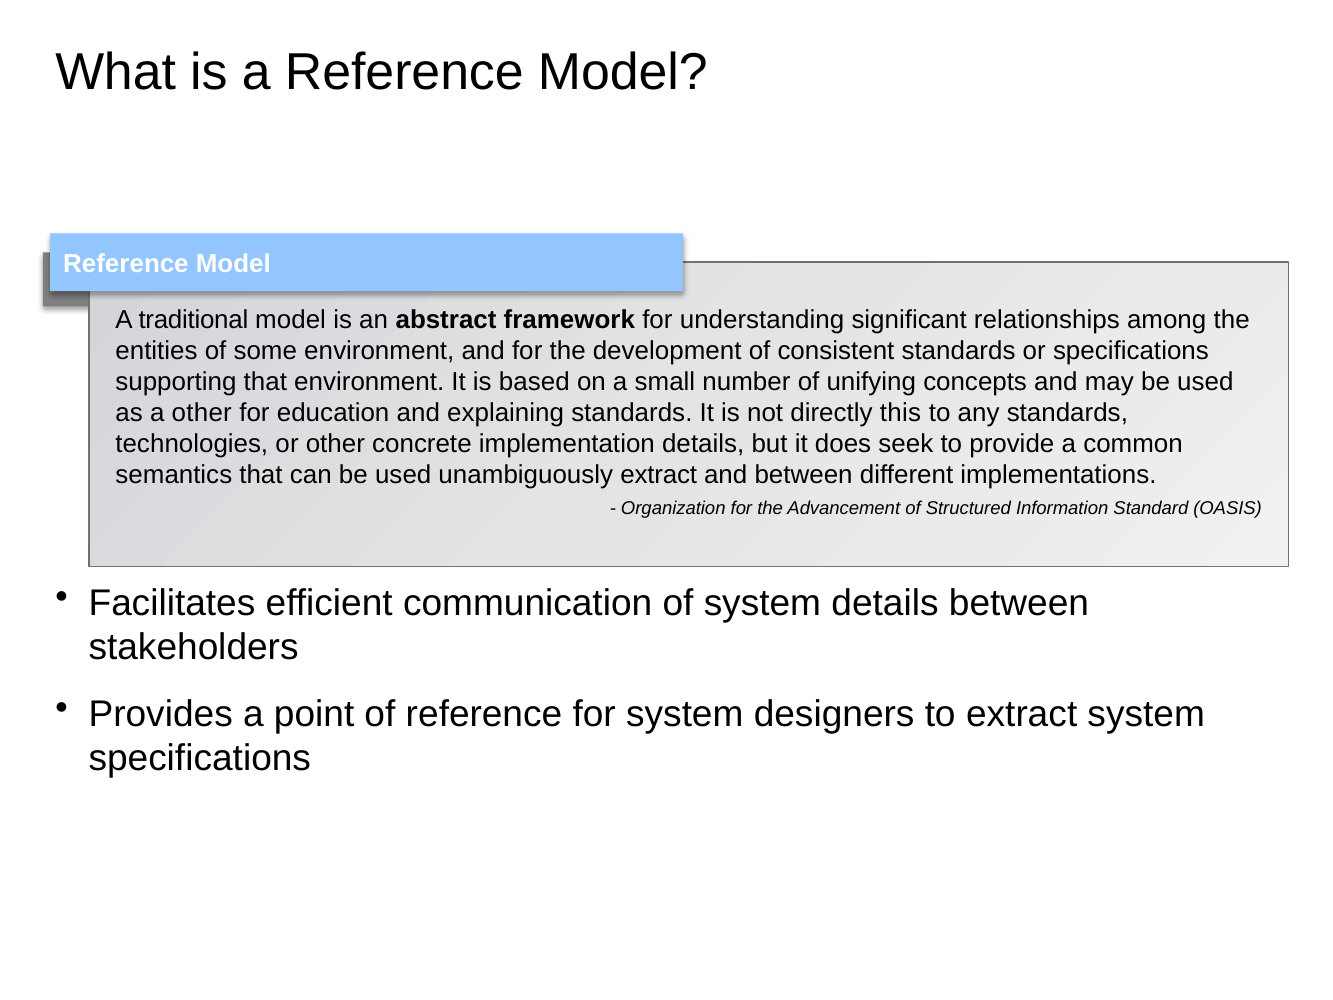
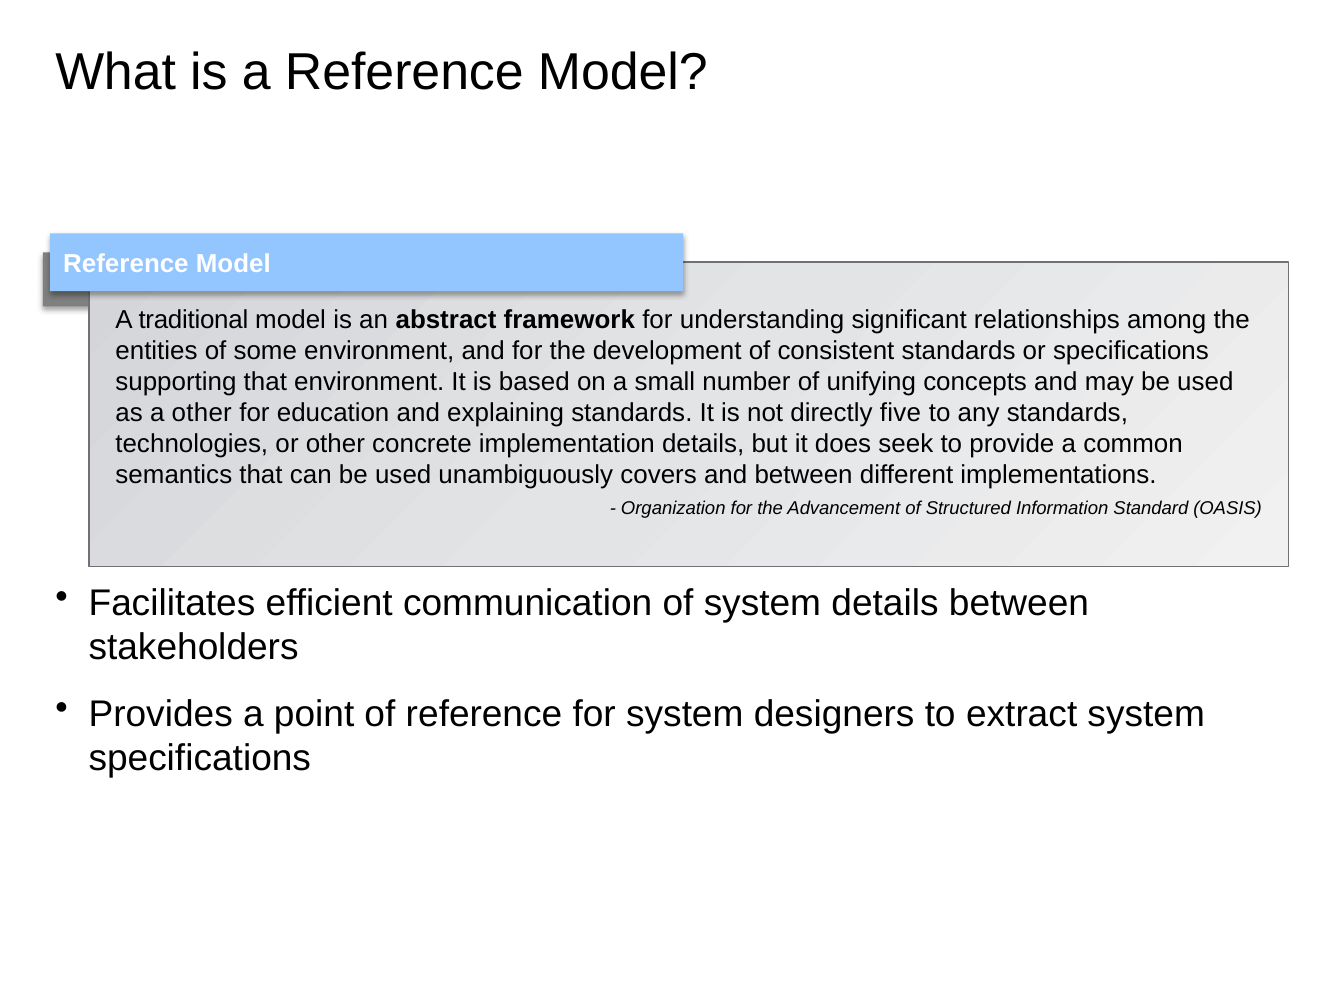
this: this -> five
unambiguously extract: extract -> covers
